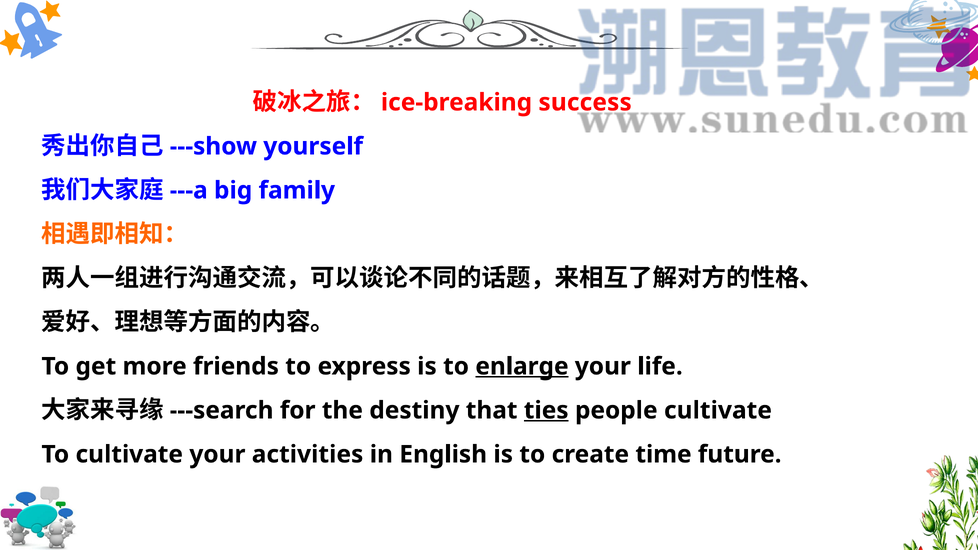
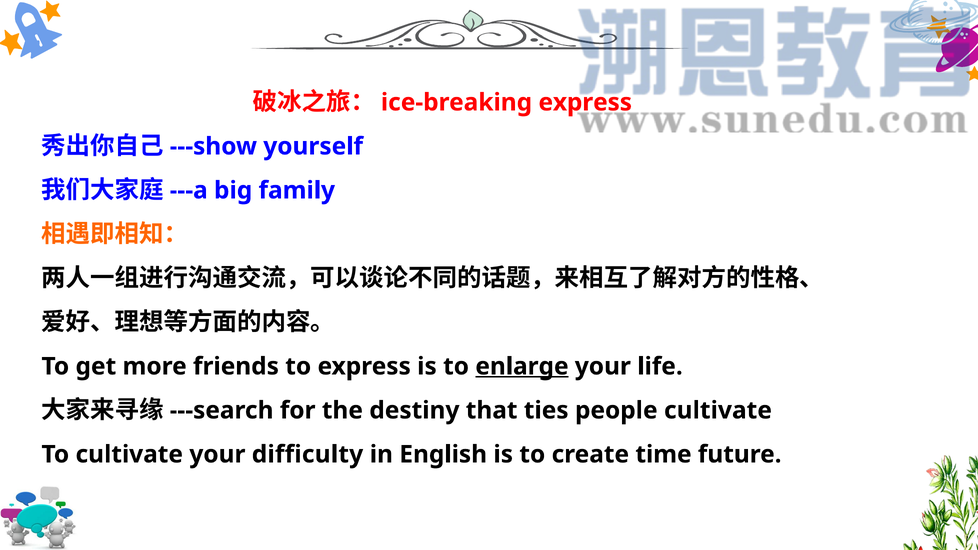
success at (585, 102): success -> express
ties underline: present -> none
activities: activities -> difficulty
